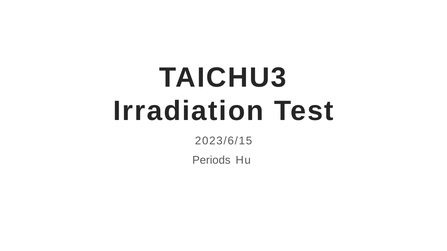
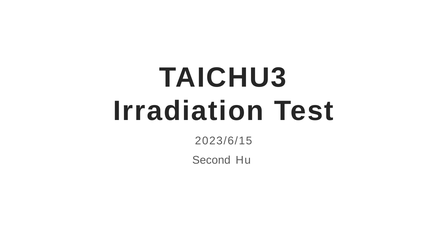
Periods: Periods -> Second
